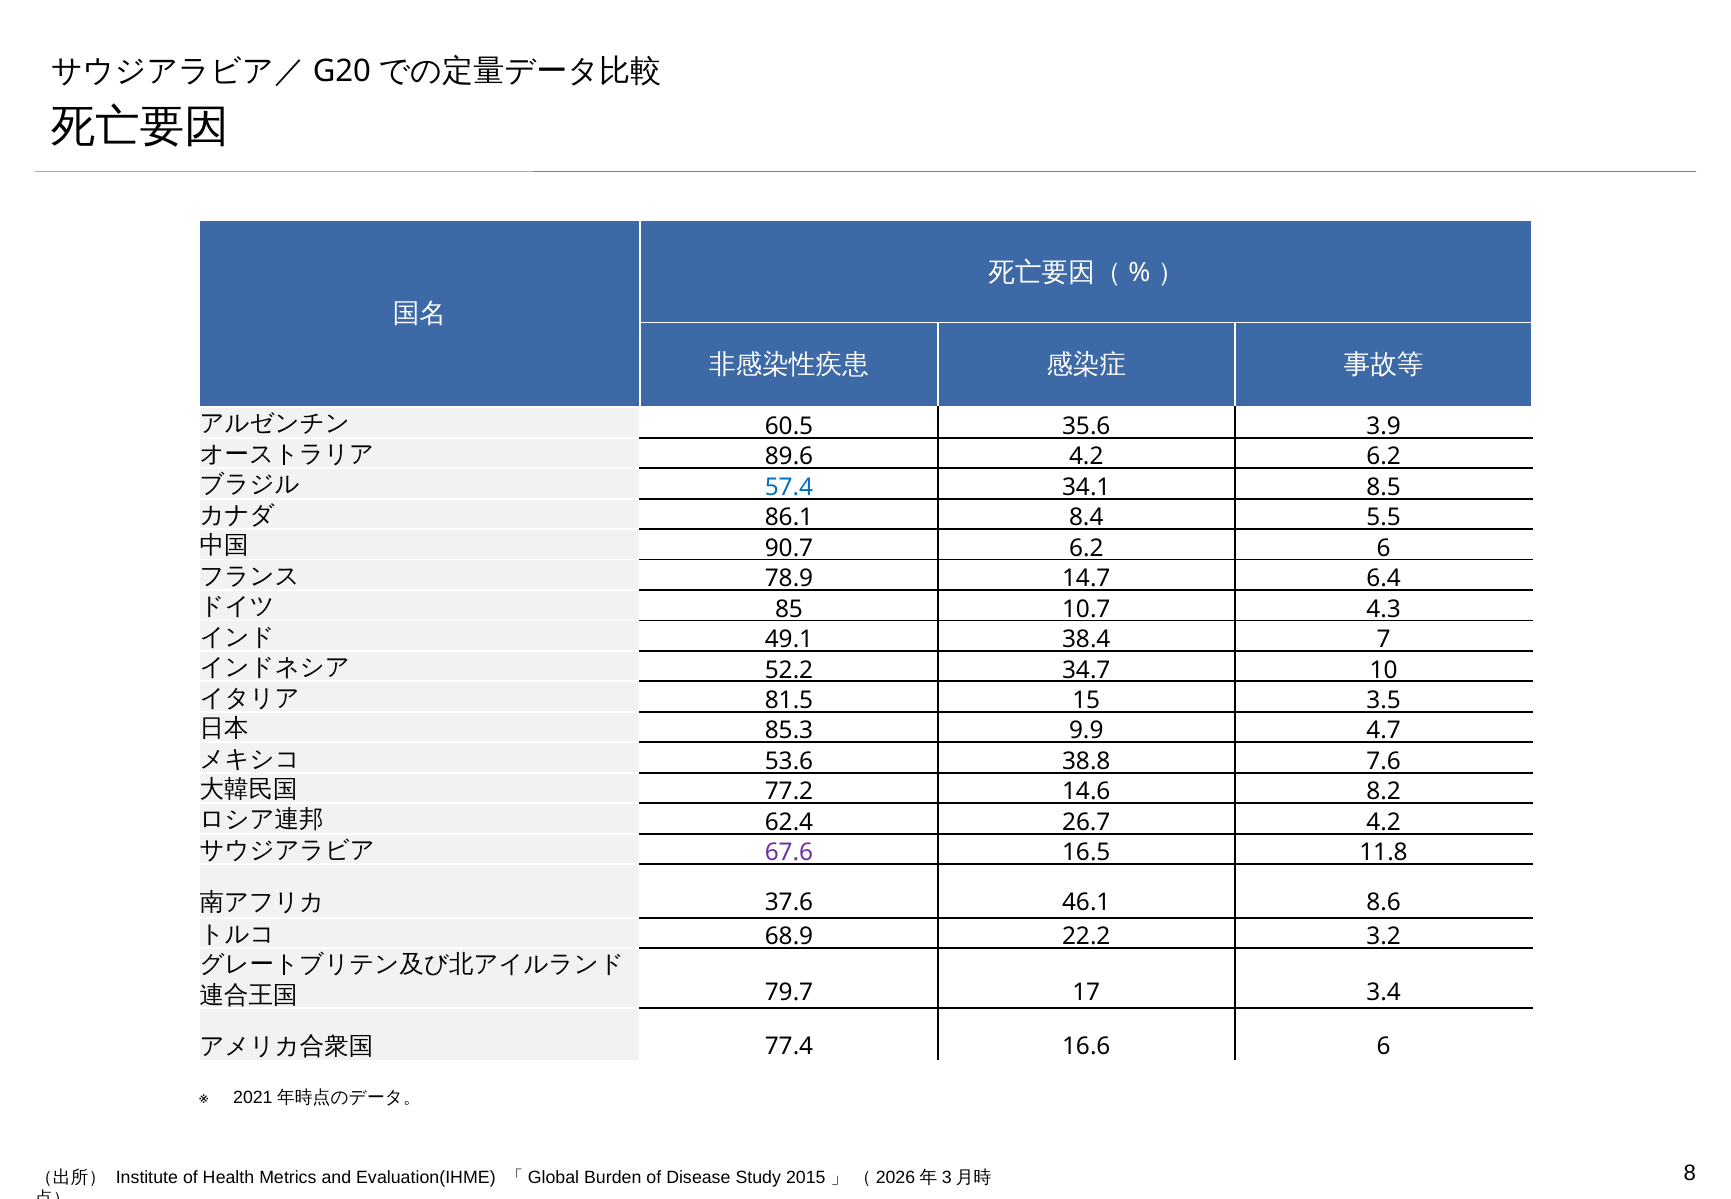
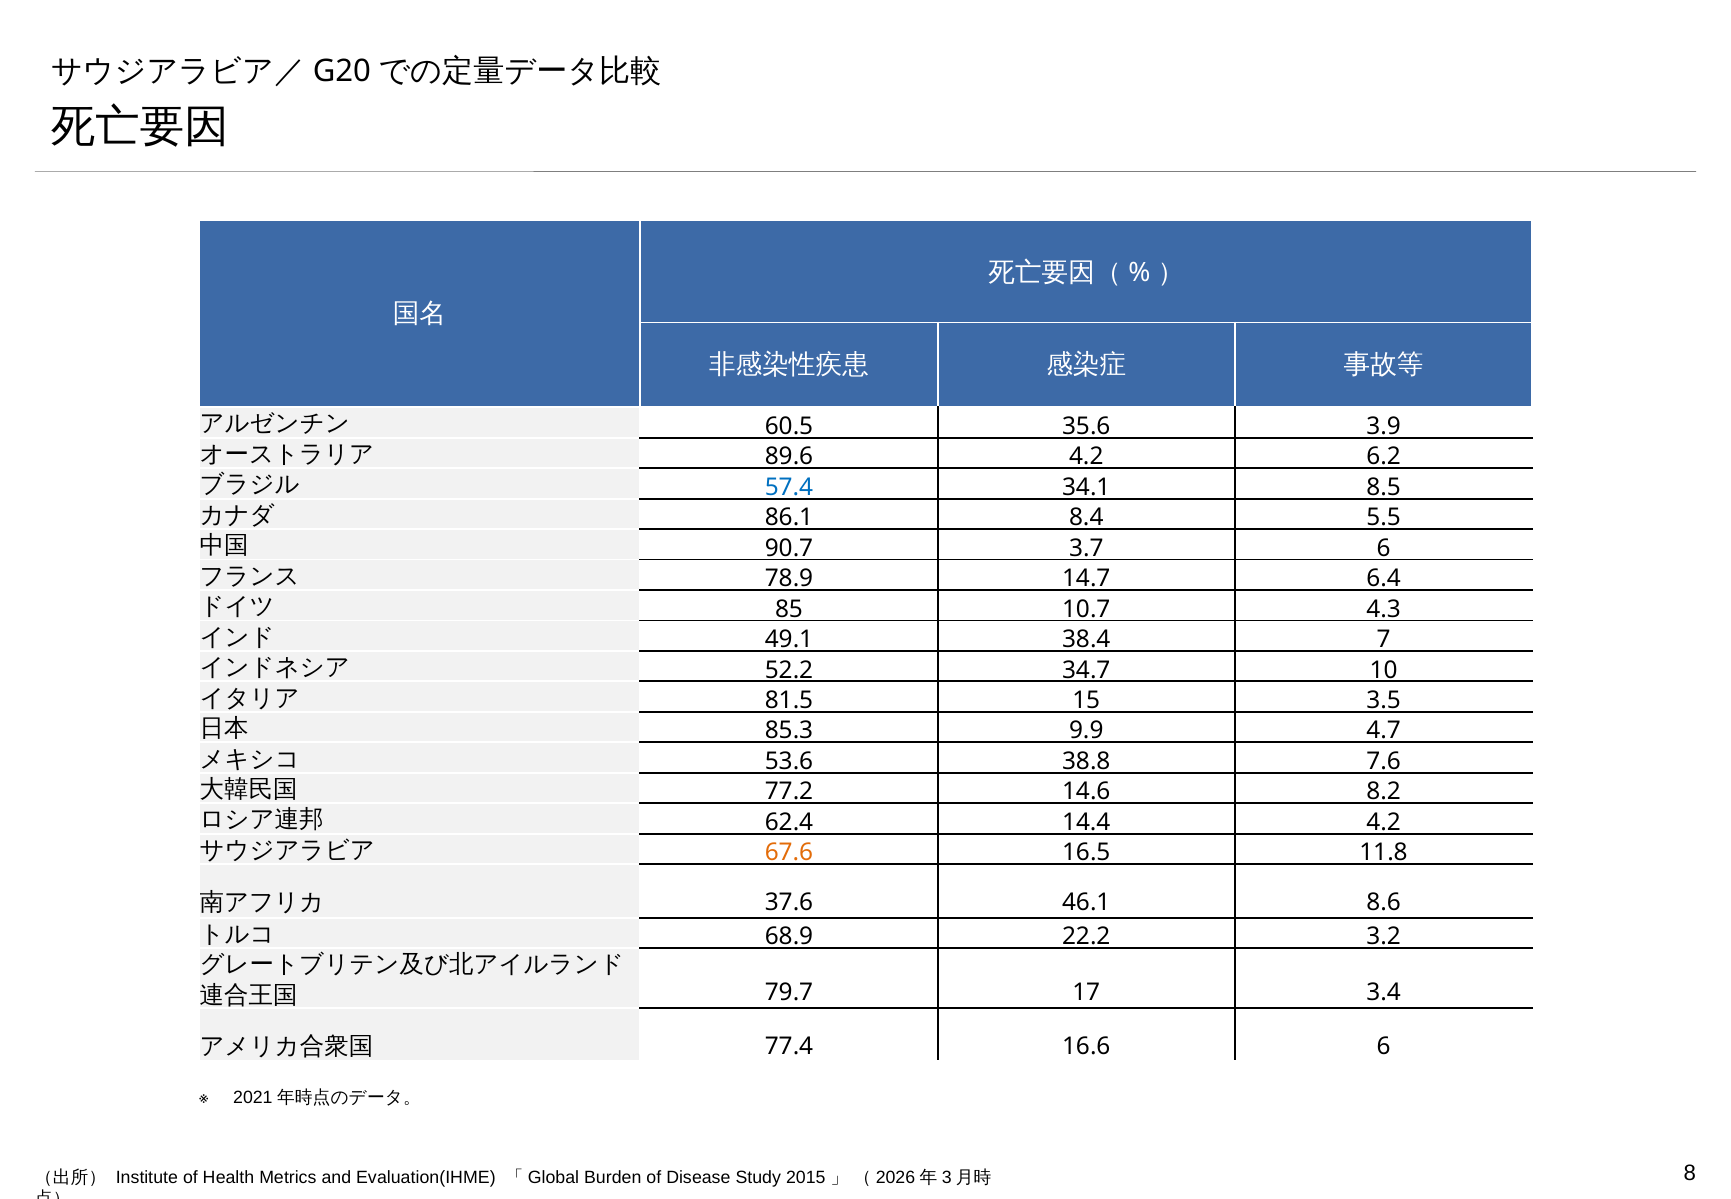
90.7 6.2: 6.2 -> 3.7
26.7: 26.7 -> 14.4
67.6 colour: purple -> orange
